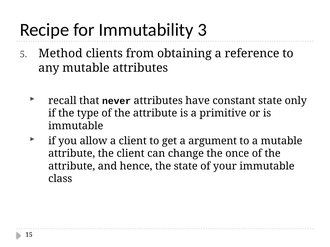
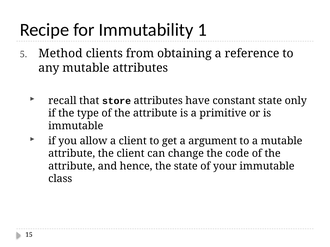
3: 3 -> 1
never: never -> store
once: once -> code
